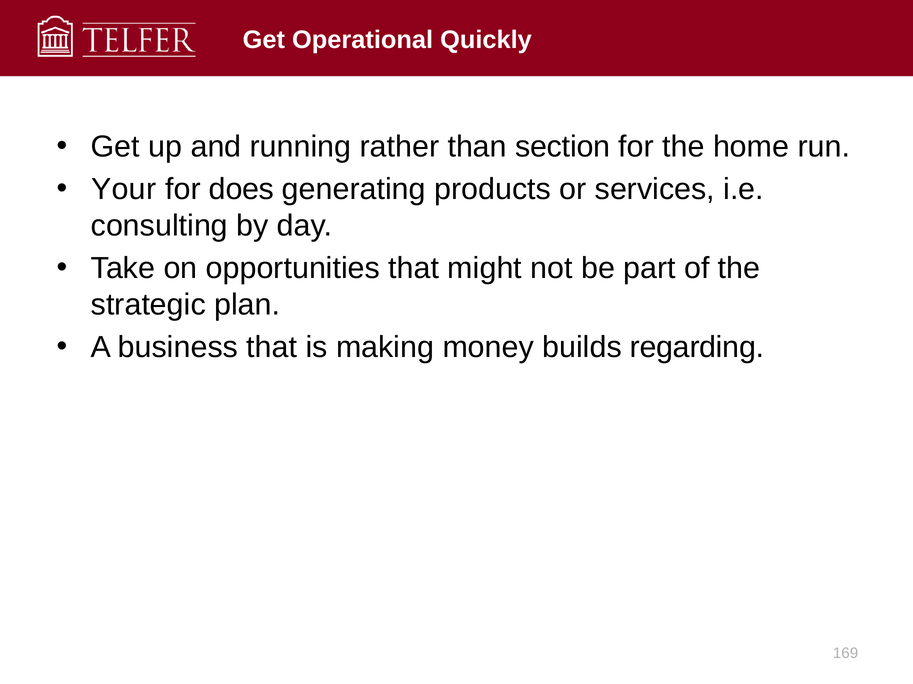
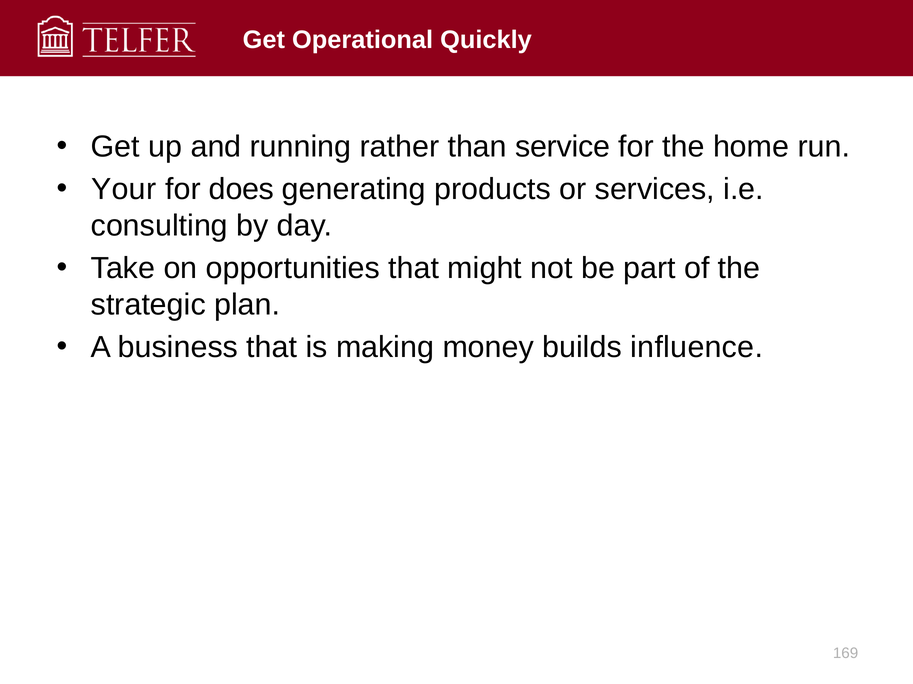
section: section -> service
regarding: regarding -> influence
